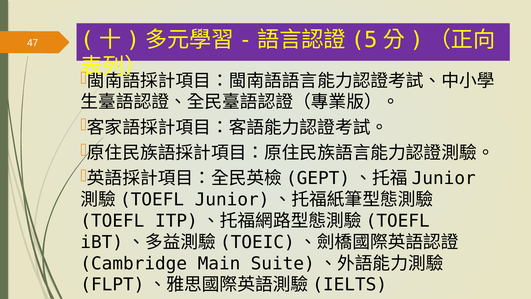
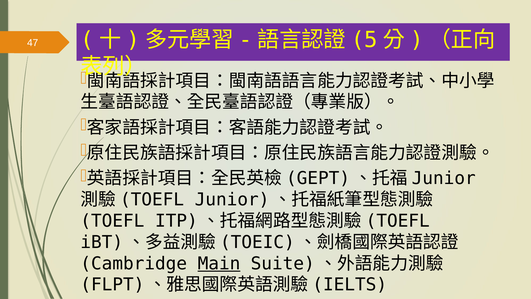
Main underline: none -> present
